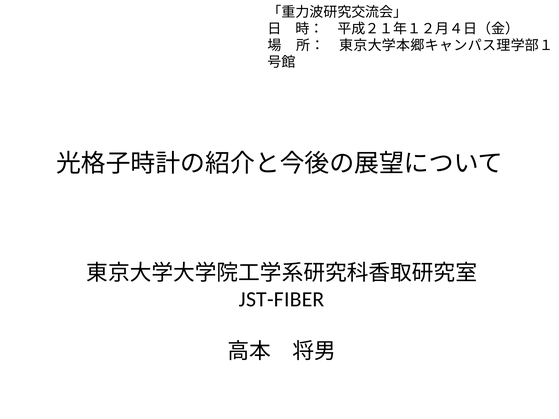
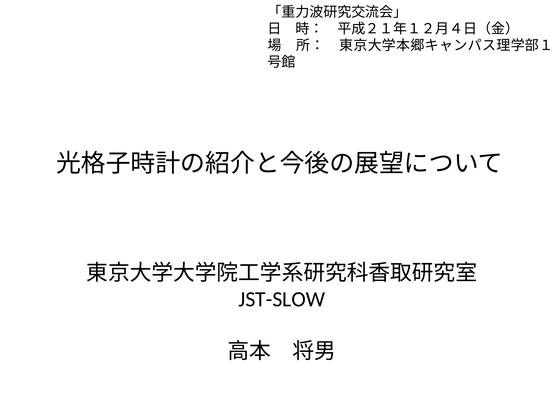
JST-FIBER: JST-FIBER -> JST-SLOW
